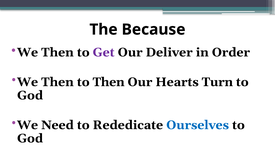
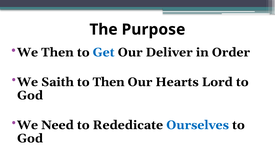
Because: Because -> Purpose
Get colour: purple -> blue
Then at (57, 82): Then -> Saith
Turn: Turn -> Lord
